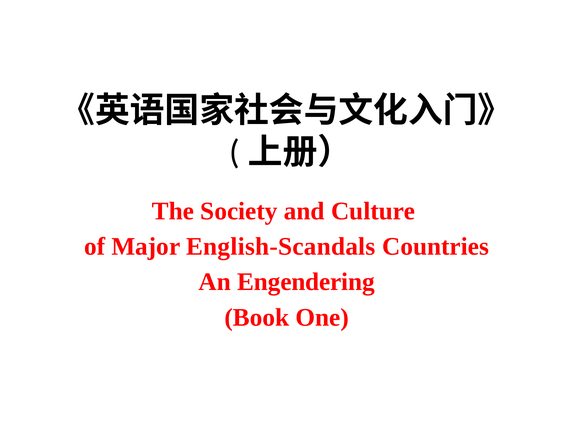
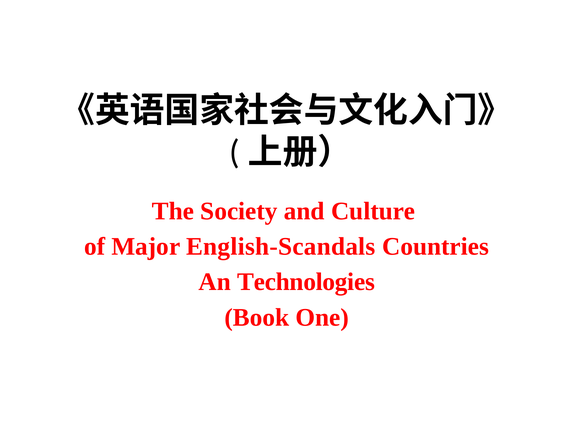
Engendering: Engendering -> Technologies
